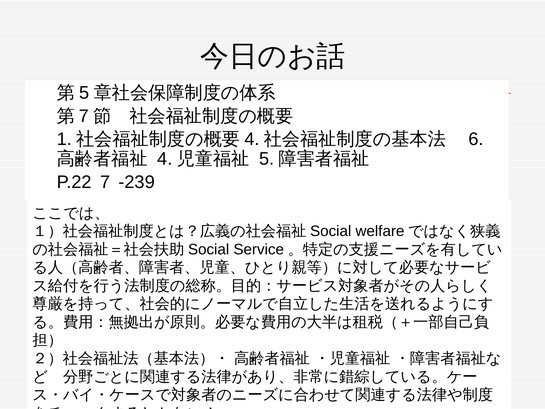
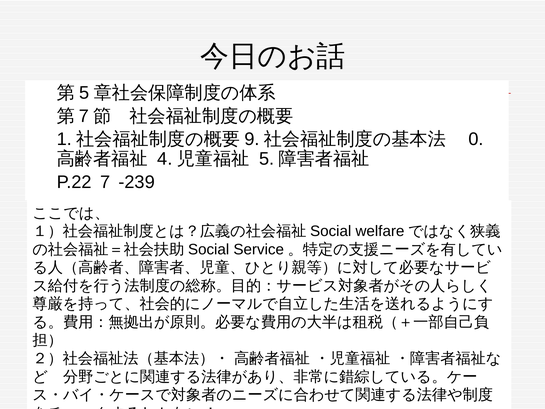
4 at (252, 139): 4 -> 9
6: 6 -> 0
